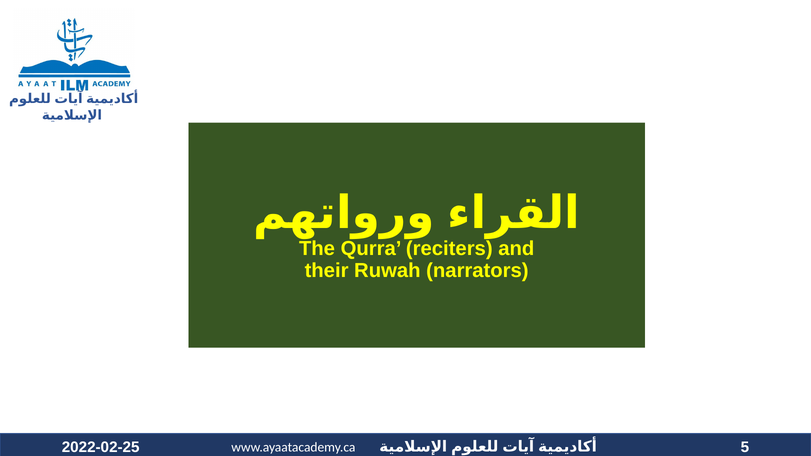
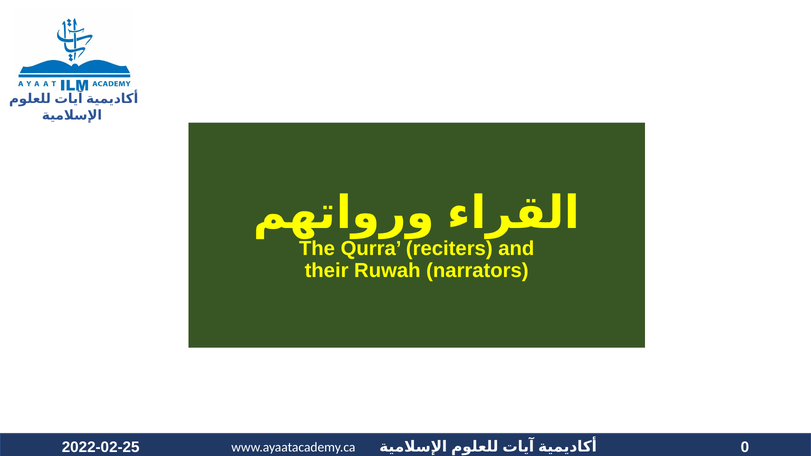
5: 5 -> 0
